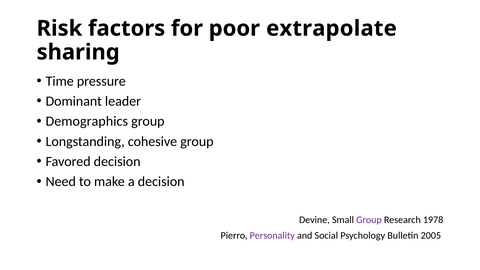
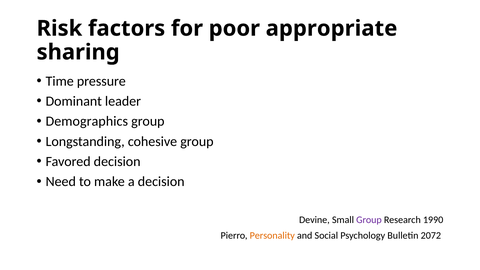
extrapolate: extrapolate -> appropriate
1978: 1978 -> 1990
Personality colour: purple -> orange
2005: 2005 -> 2072
